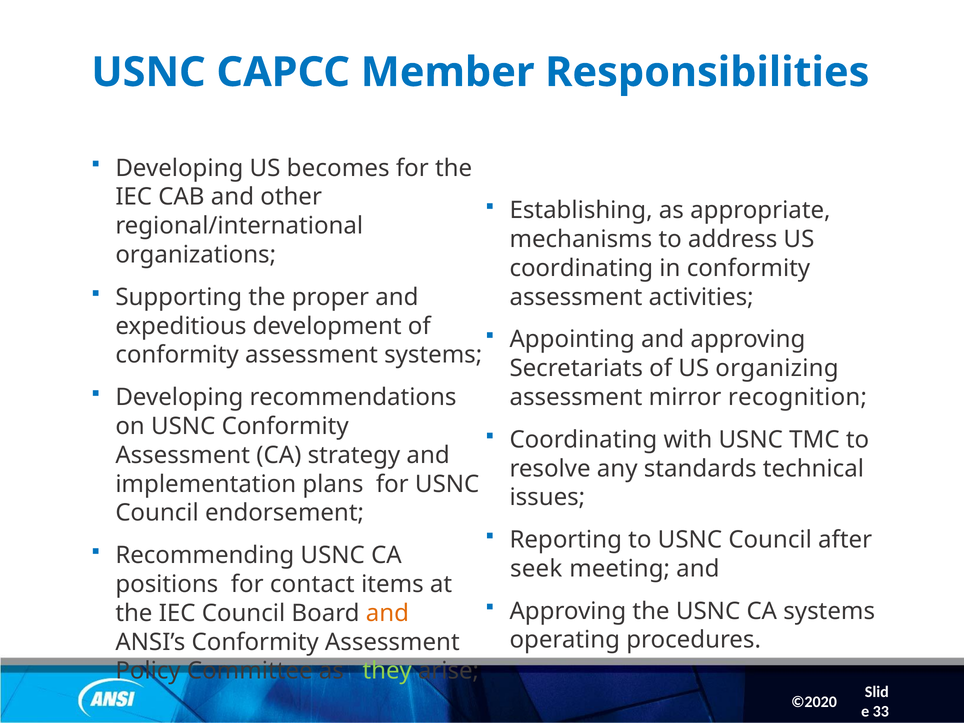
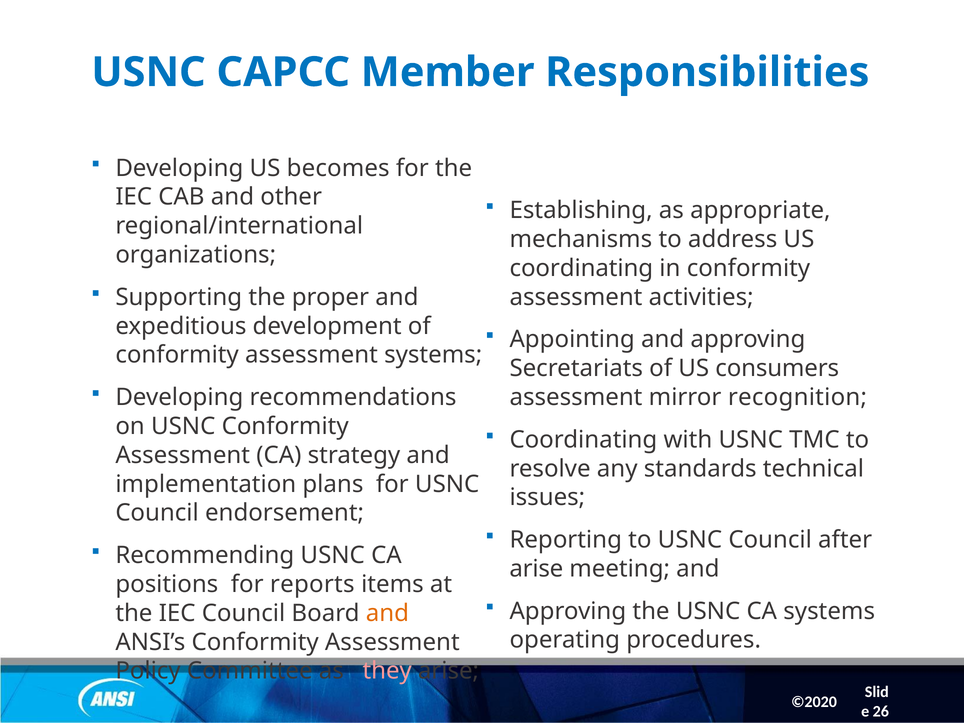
organizing: organizing -> consumers
seek at (536, 569): seek -> arise
contact: contact -> reports
they colour: light green -> pink
33: 33 -> 26
